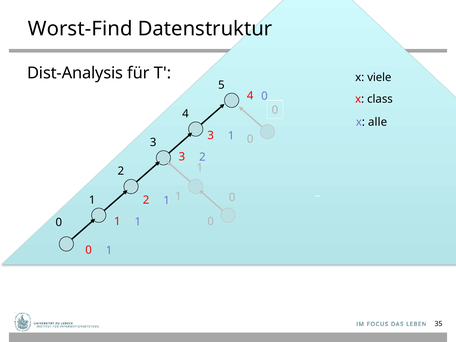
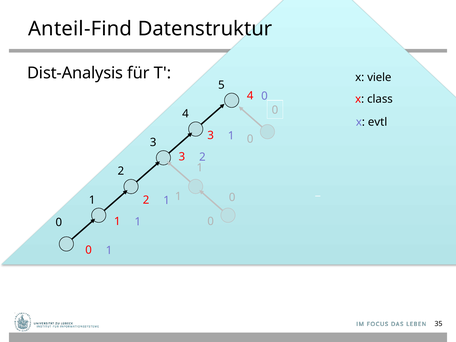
Worst-Find: Worst-Find -> Anteil-Find
alle: alle -> evtl
